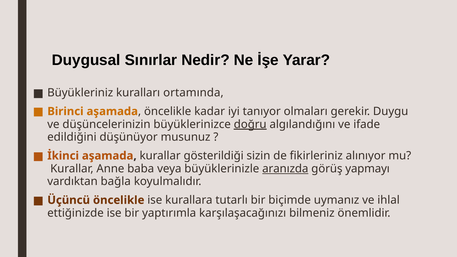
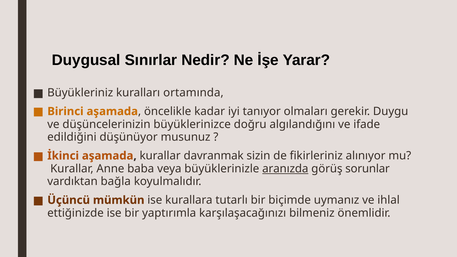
doğru underline: present -> none
gösterildiği: gösterildiği -> davranmak
yapmayı: yapmayı -> sorunlar
Üçüncü öncelikle: öncelikle -> mümkün
